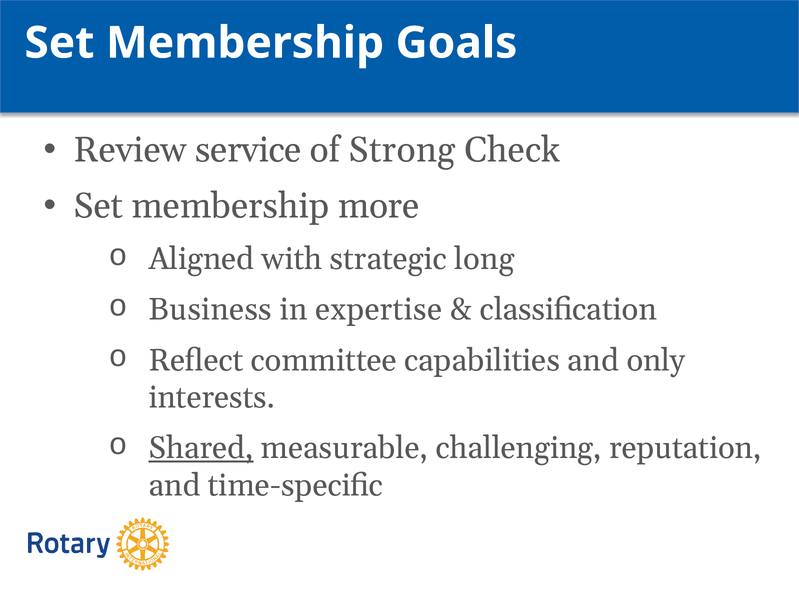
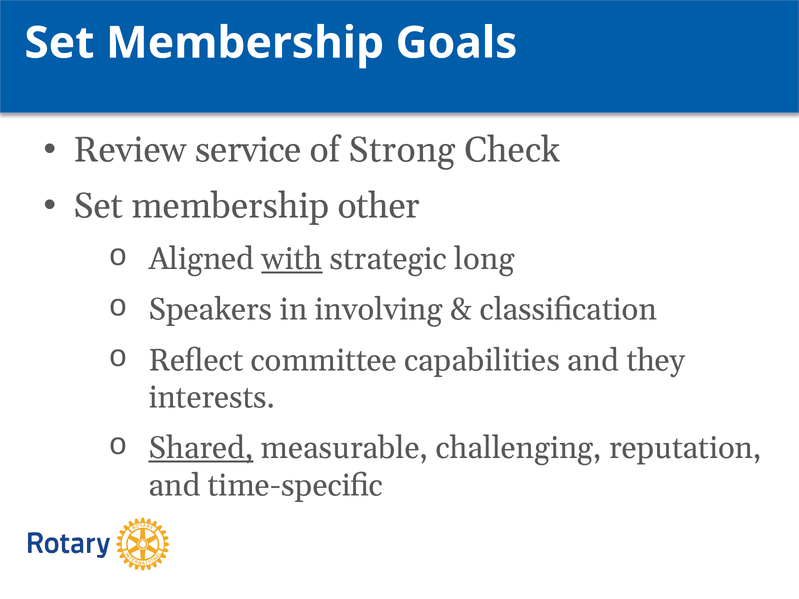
more: more -> other
with underline: none -> present
Business: Business -> Speakers
expertise: expertise -> involving
only: only -> they
